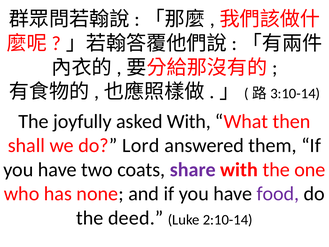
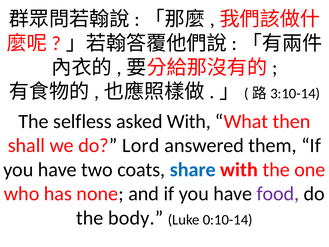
joyfully: joyfully -> selfless
share colour: purple -> blue
deed: deed -> body
2:10-14: 2:10-14 -> 0:10-14
